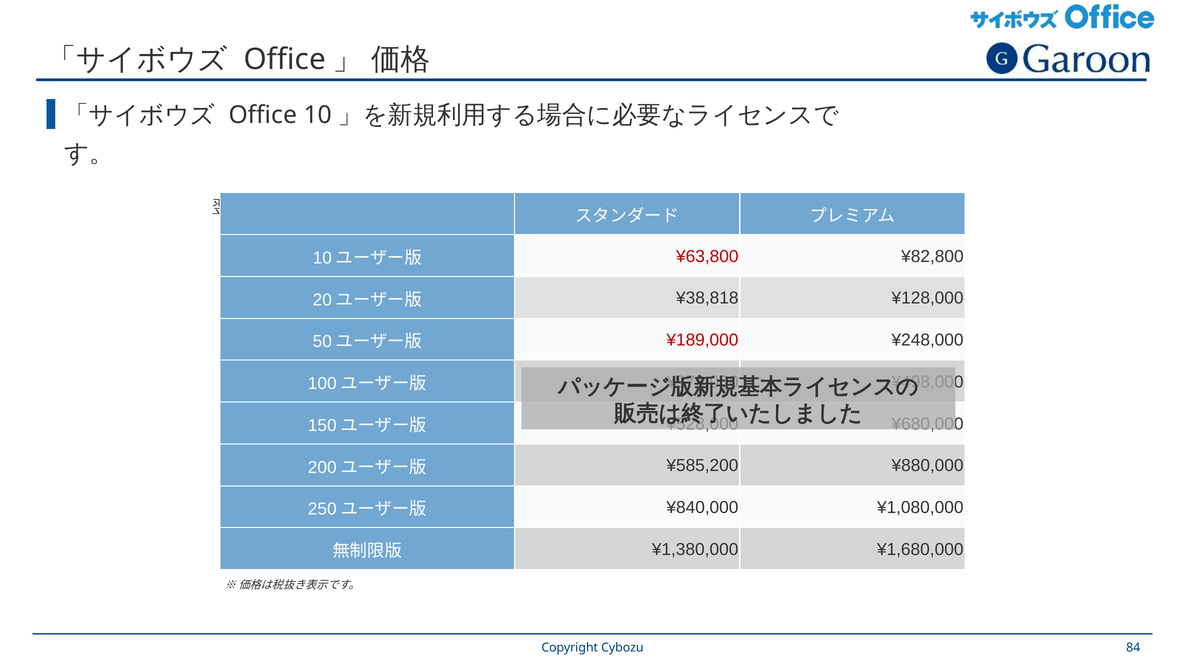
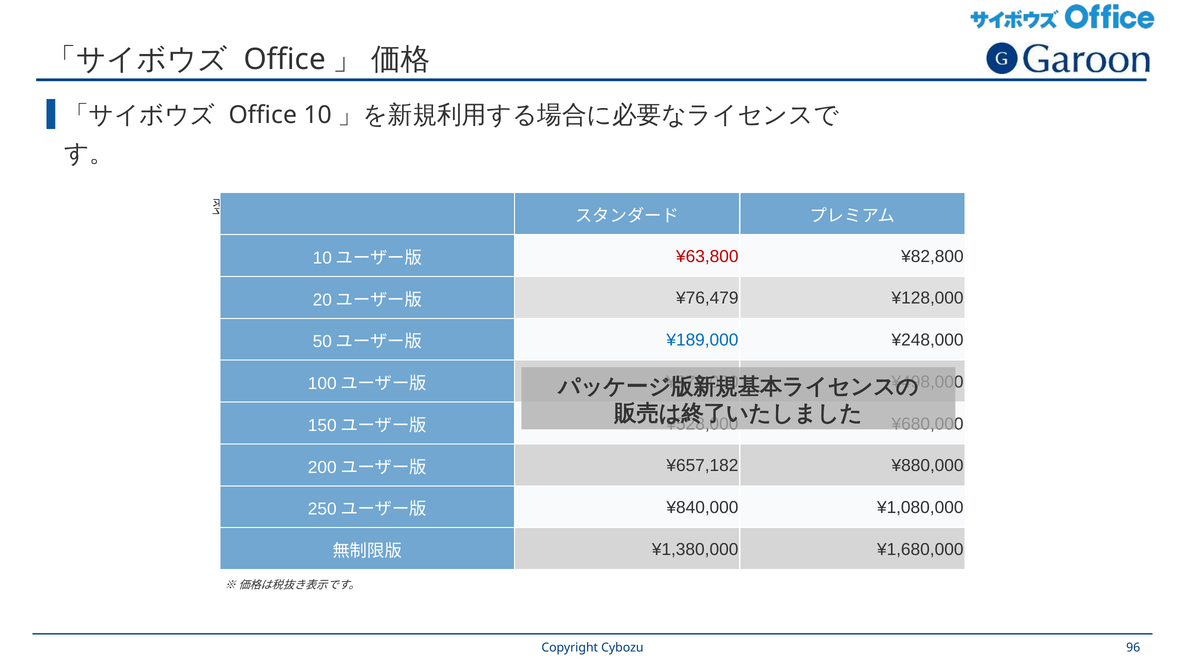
¥38,818: ¥38,818 -> ¥76,479
¥189,000 colour: red -> blue
¥585,200: ¥585,200 -> ¥657,182
84: 84 -> 96
